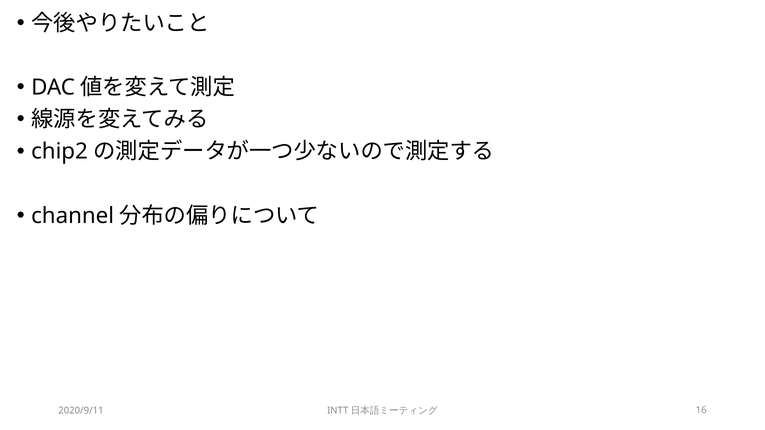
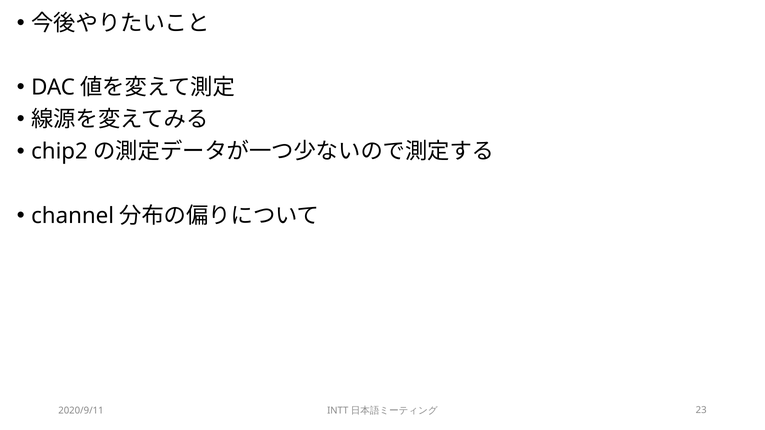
16: 16 -> 23
